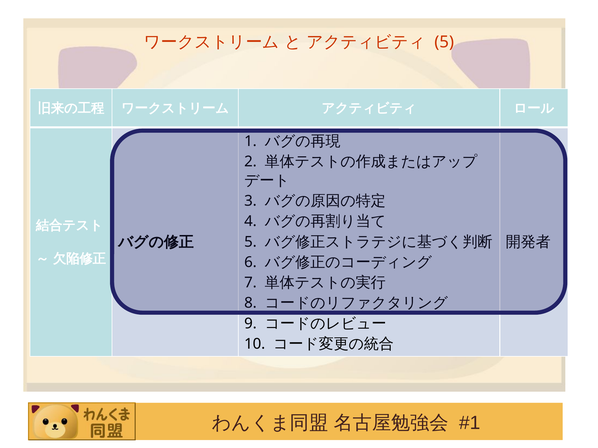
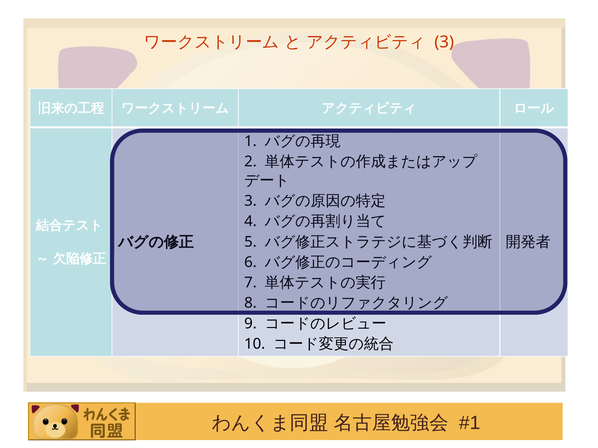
5 at (444, 42): 5 -> 3
